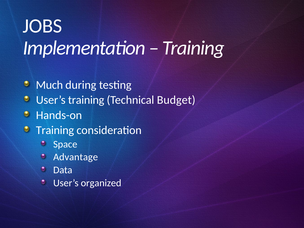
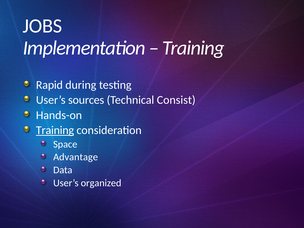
Much: Much -> Rapid
User’s training: training -> sources
Budget: Budget -> Consist
Training at (55, 130) underline: none -> present
